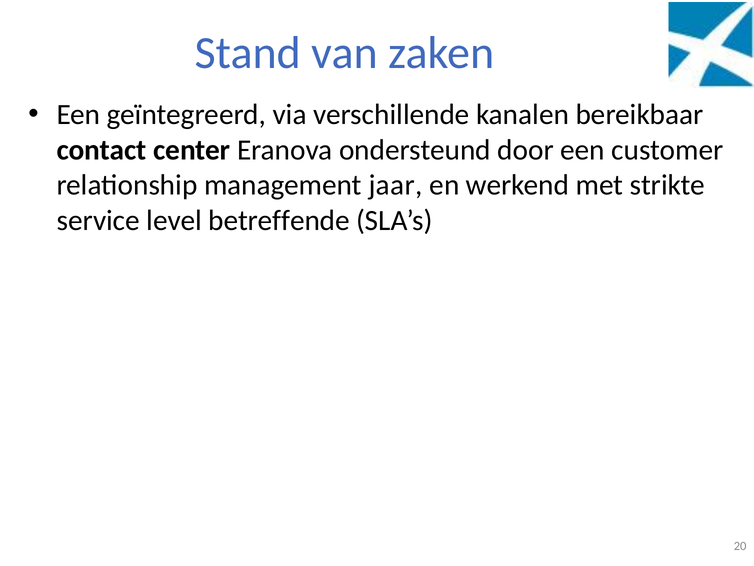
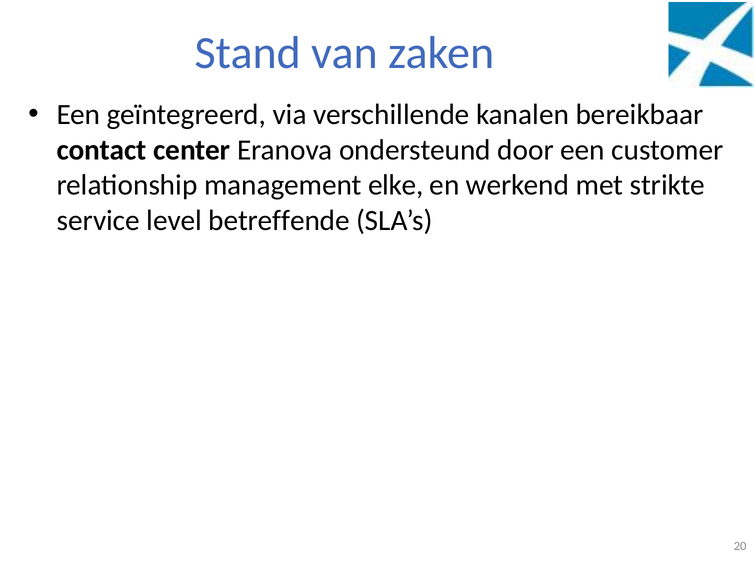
jaar: jaar -> elke
